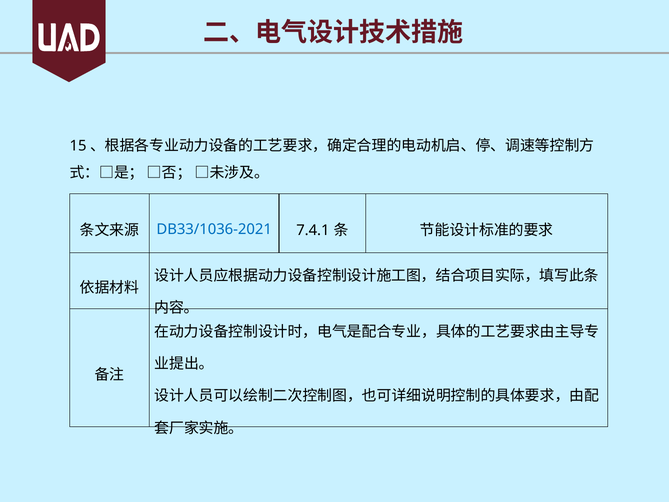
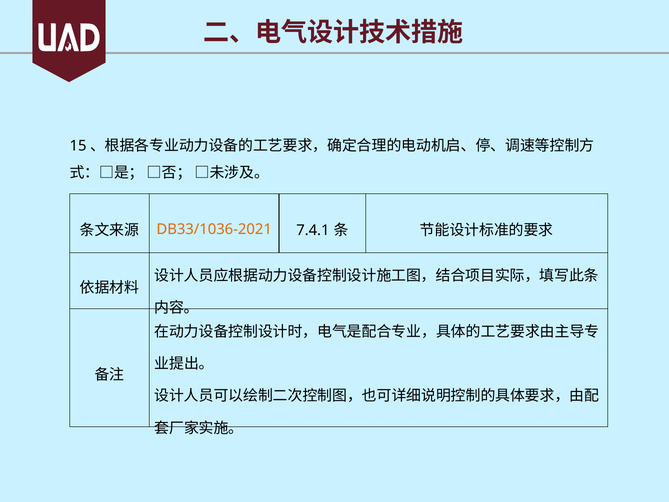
DB33/1036-2021 colour: blue -> orange
